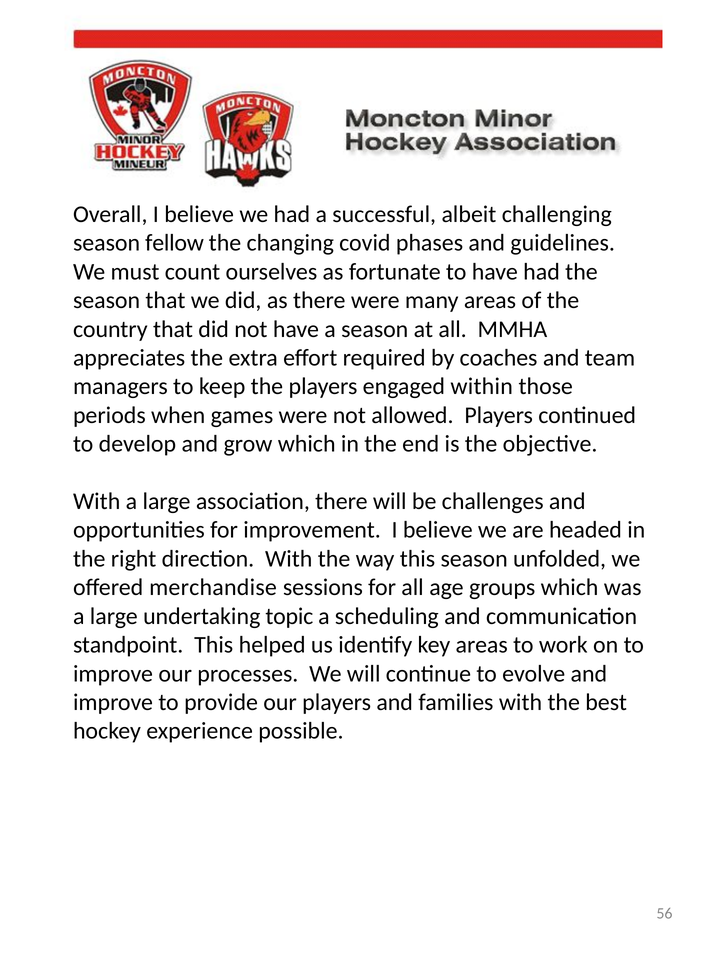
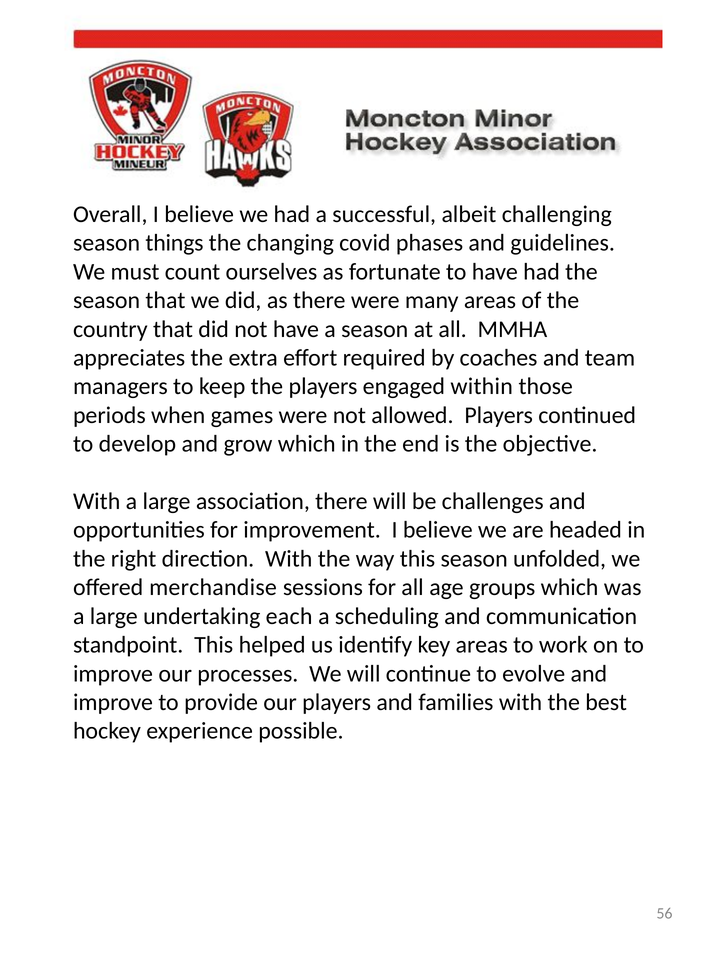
fellow: fellow -> things
topic: topic -> each
